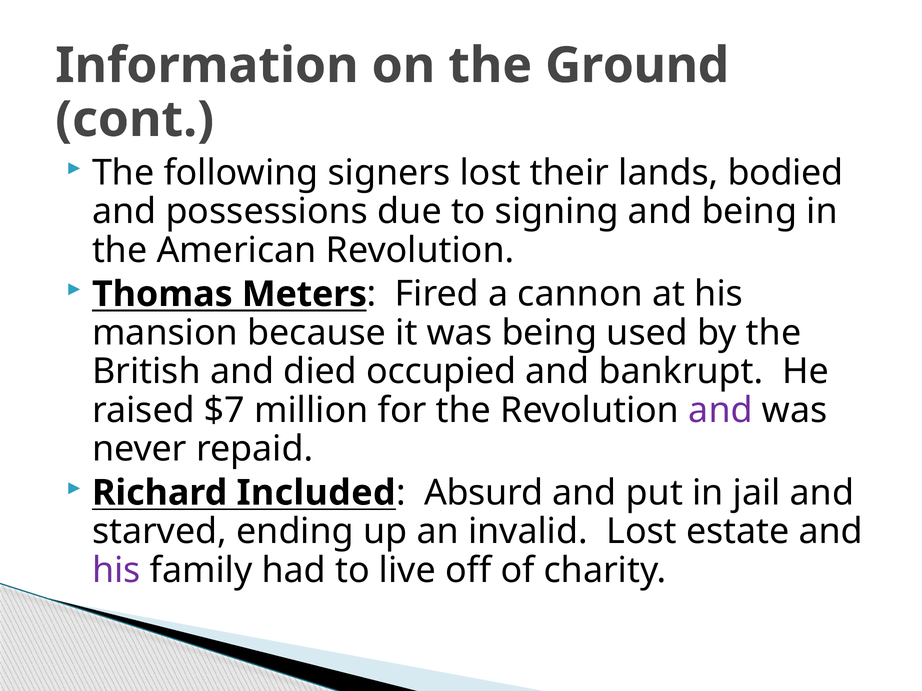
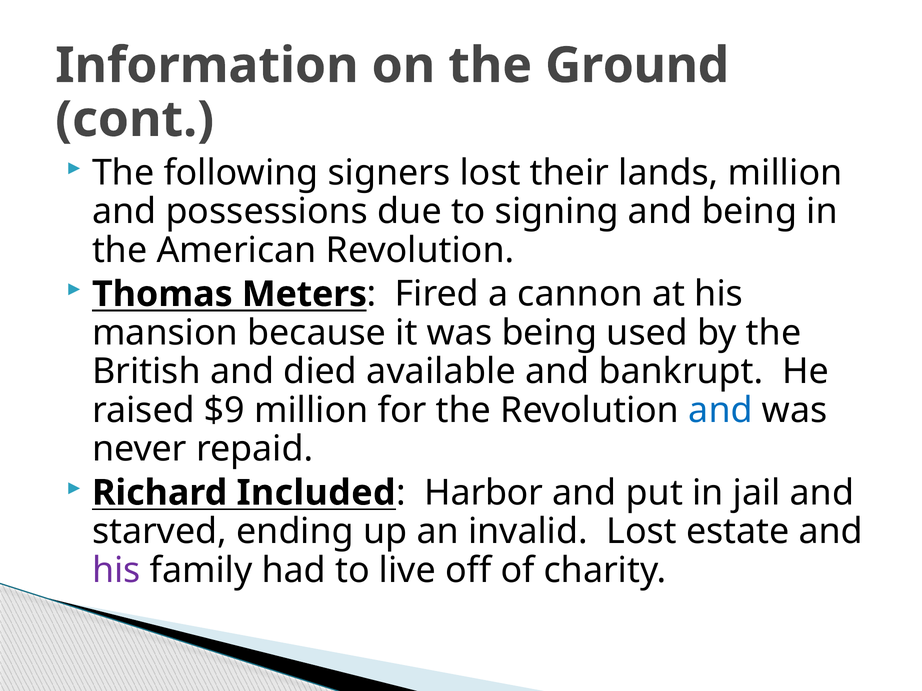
lands bodied: bodied -> million
occupied: occupied -> available
$7: $7 -> $9
and at (721, 411) colour: purple -> blue
Absurd: Absurd -> Harbor
